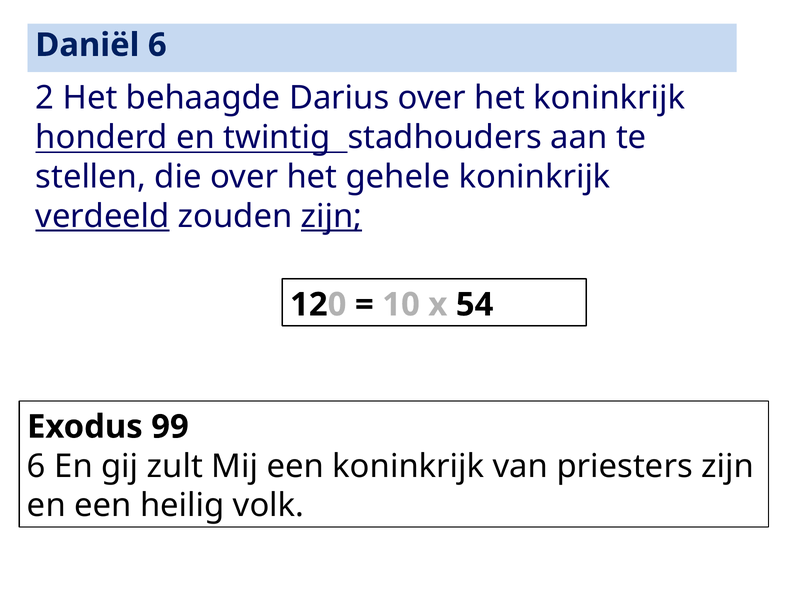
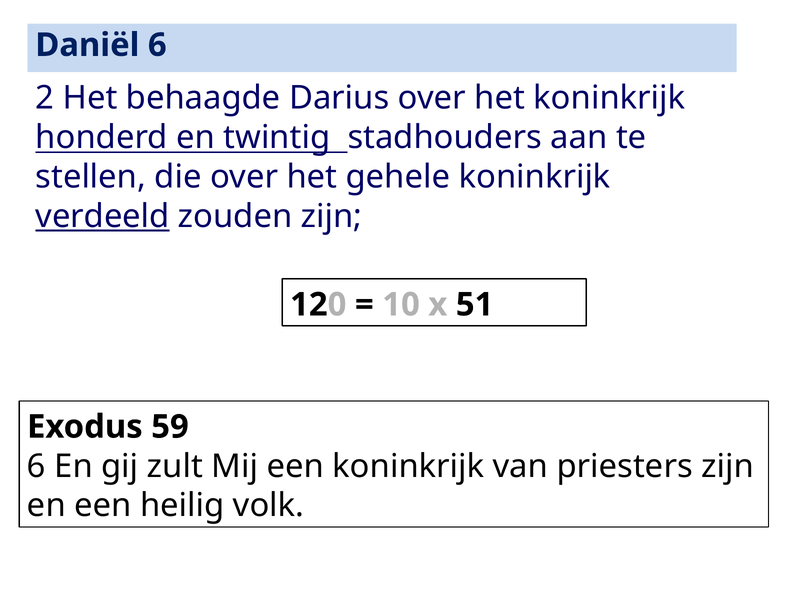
zijn at (332, 216) underline: present -> none
54: 54 -> 51
99: 99 -> 59
